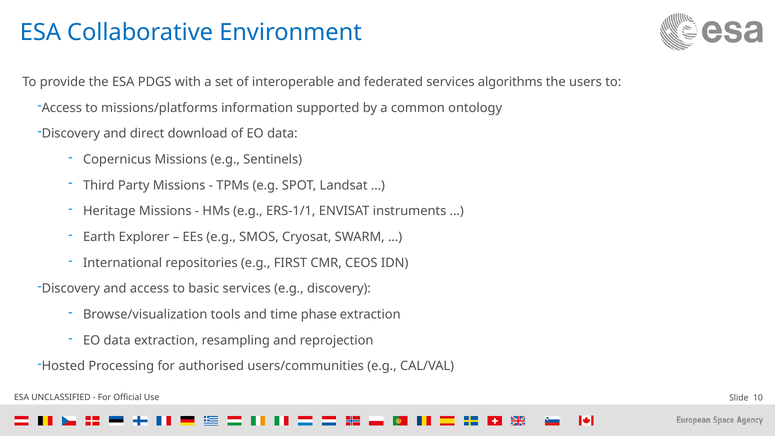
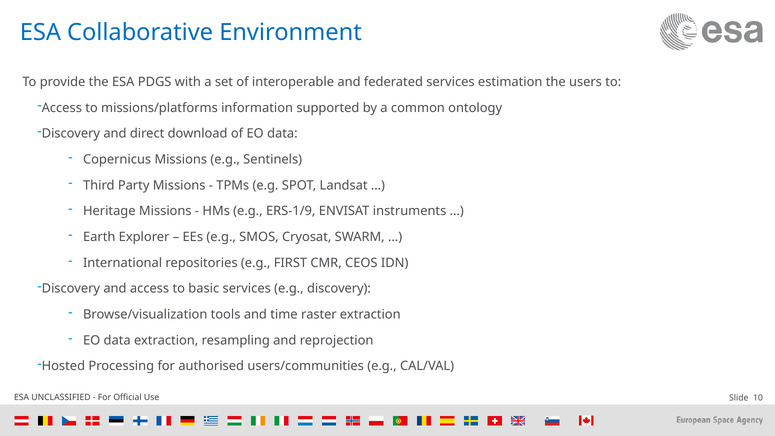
algorithms: algorithms -> estimation
ERS-1/1: ERS-1/1 -> ERS-1/9
phase: phase -> raster
